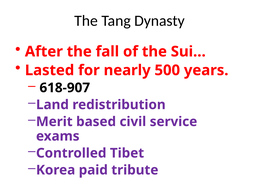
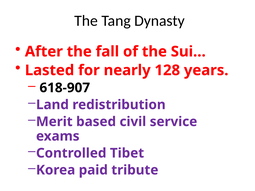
500: 500 -> 128
